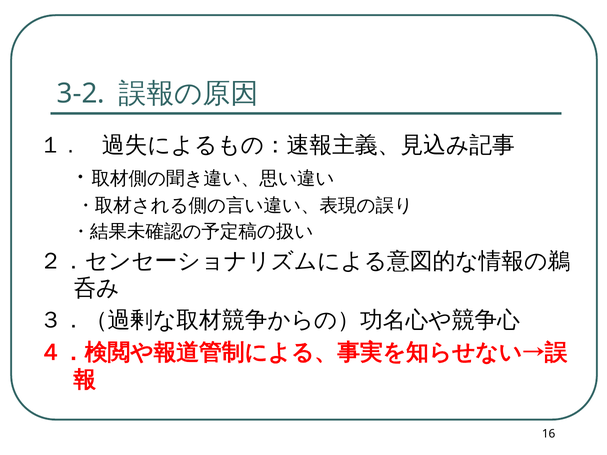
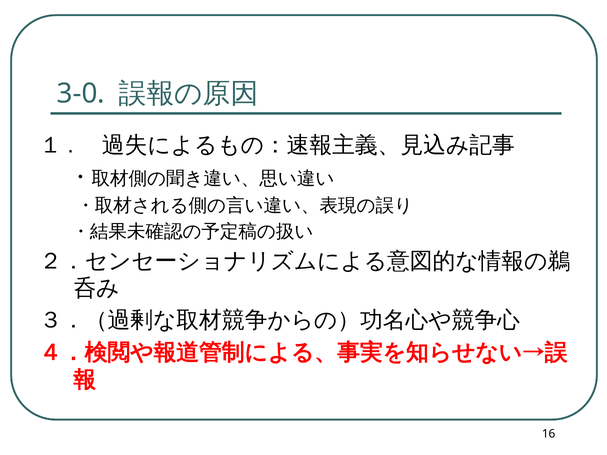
3-2: 3-2 -> 3-0
